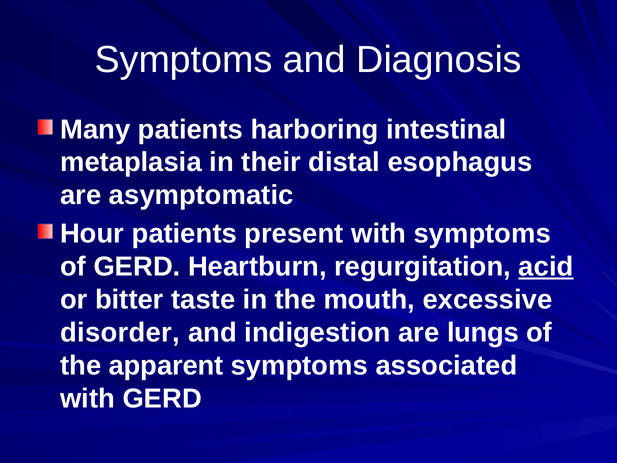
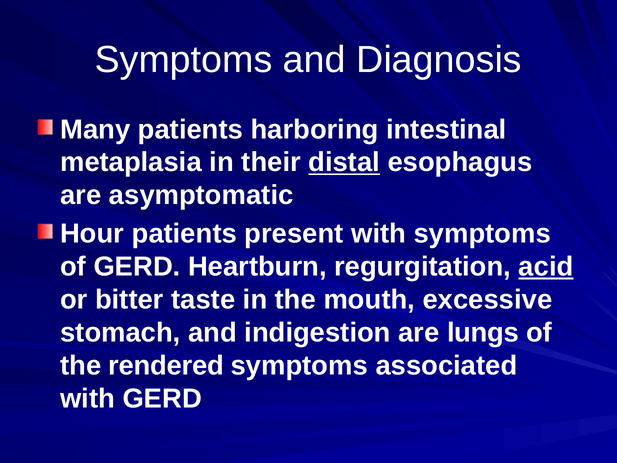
distal underline: none -> present
disorder: disorder -> stomach
apparent: apparent -> rendered
